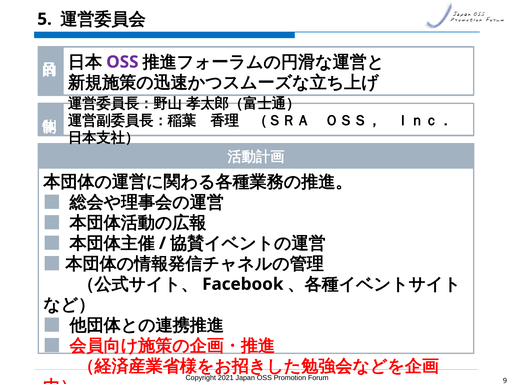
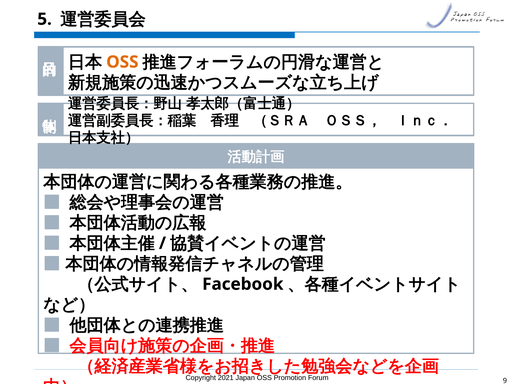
OSS at (122, 62) colour: purple -> orange
